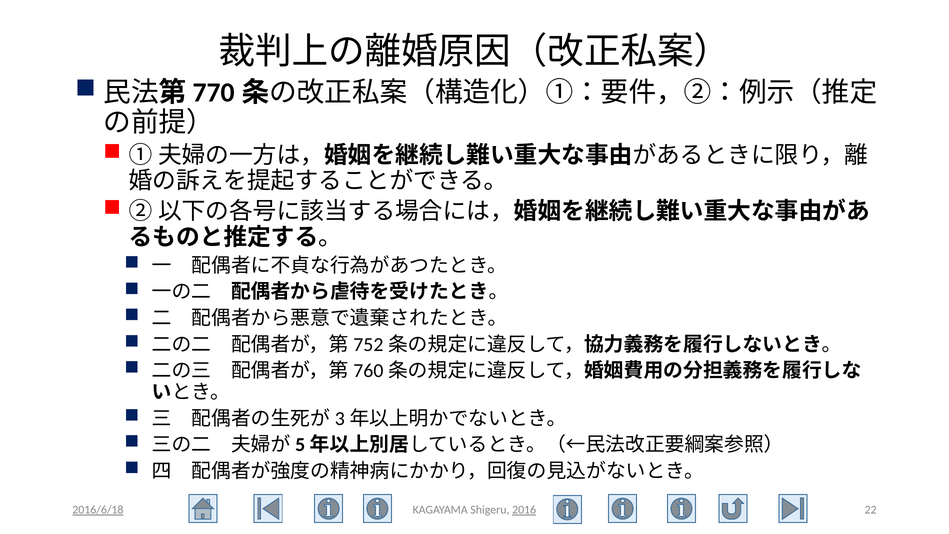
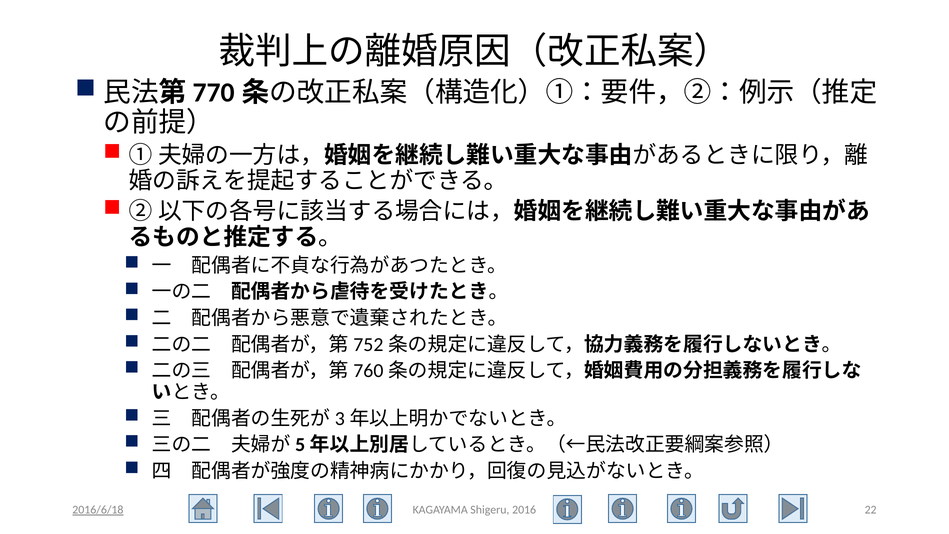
2016 underline: present -> none
